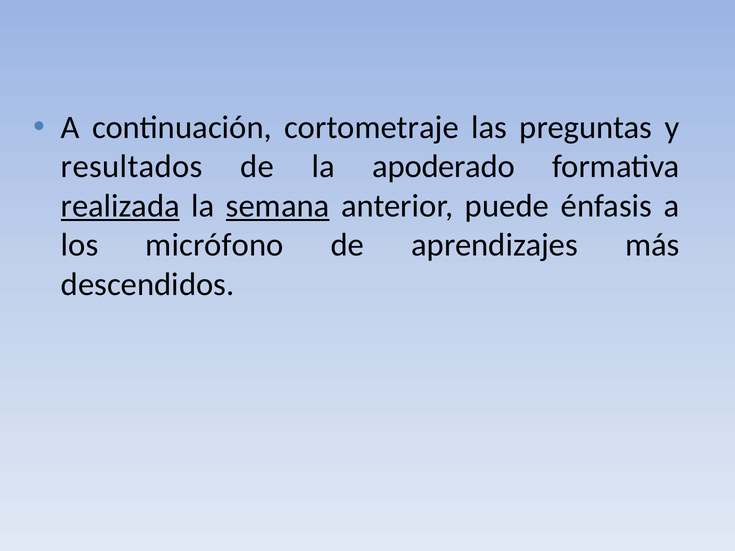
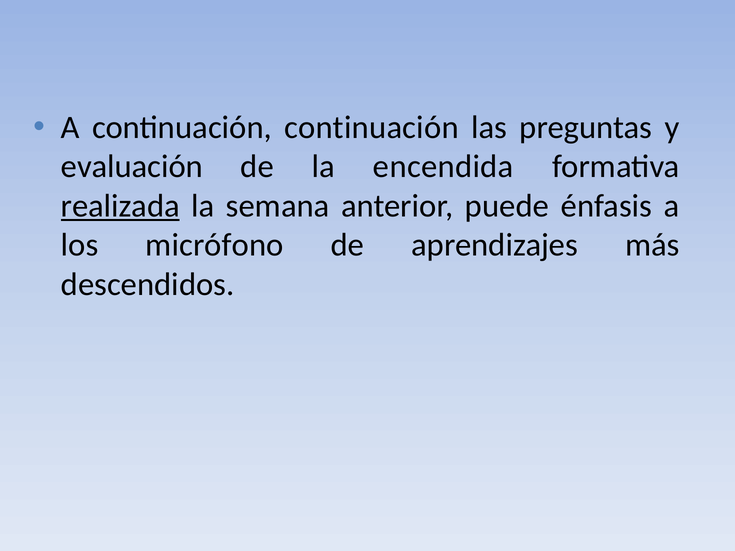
continuación cortometraje: cortometraje -> continuación
resultados: resultados -> evaluación
apoderado: apoderado -> encendida
semana underline: present -> none
